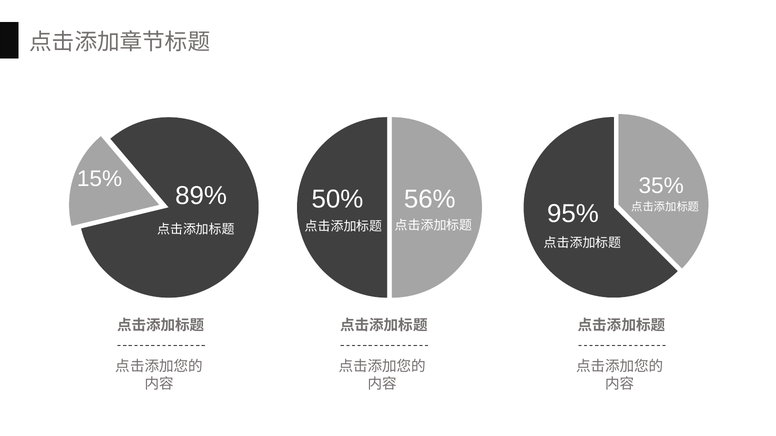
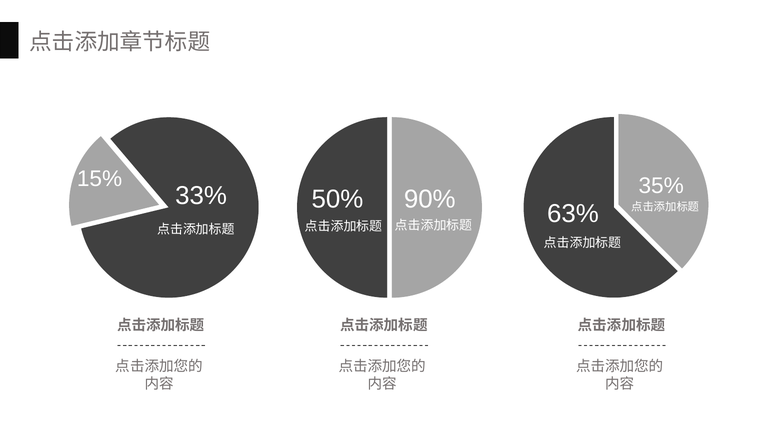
89%: 89% -> 33%
56%: 56% -> 90%
95%: 95% -> 63%
